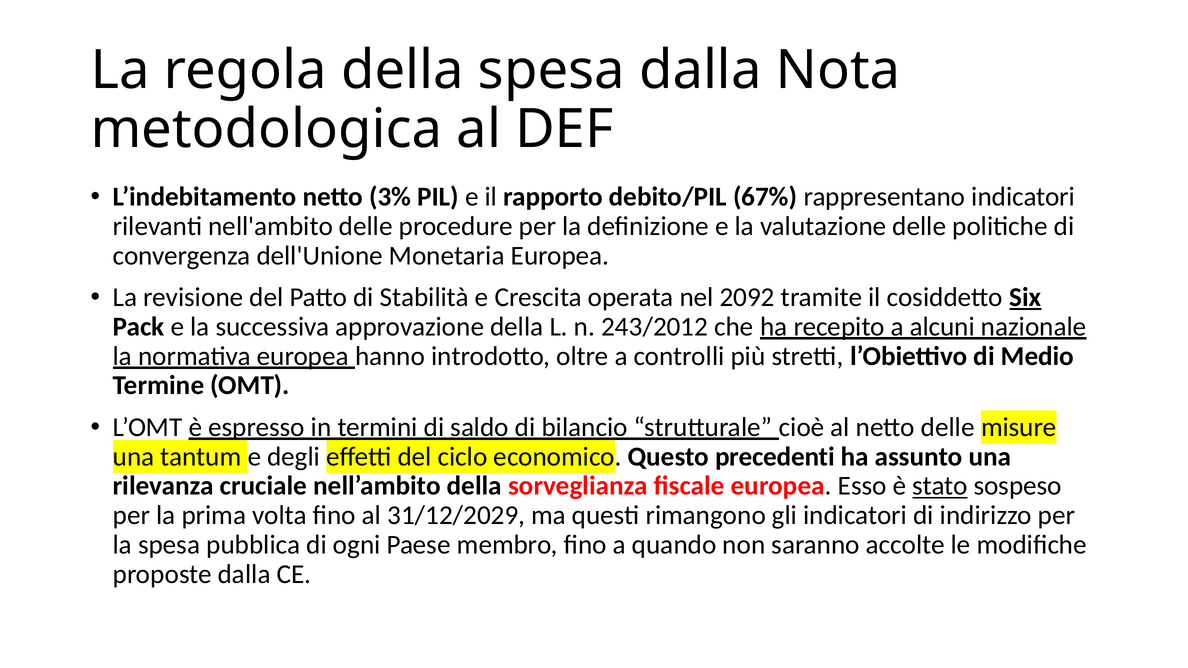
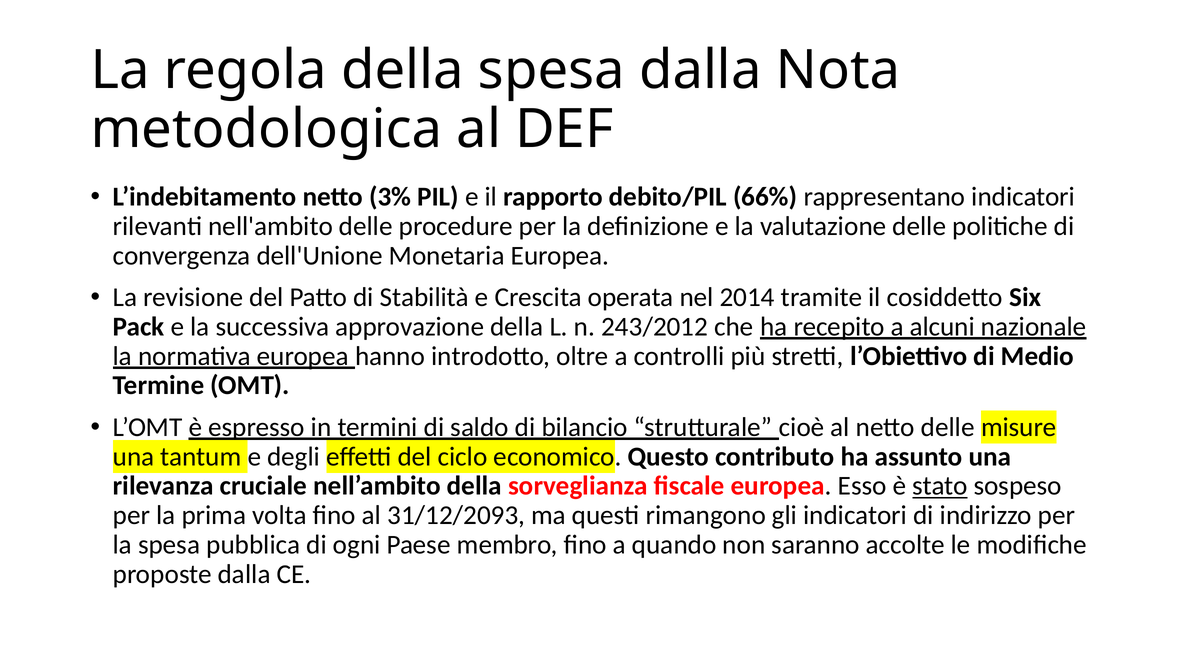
67%: 67% -> 66%
2092: 2092 -> 2014
Six underline: present -> none
precedenti: precedenti -> contributo
31/12/2029: 31/12/2029 -> 31/12/2093
